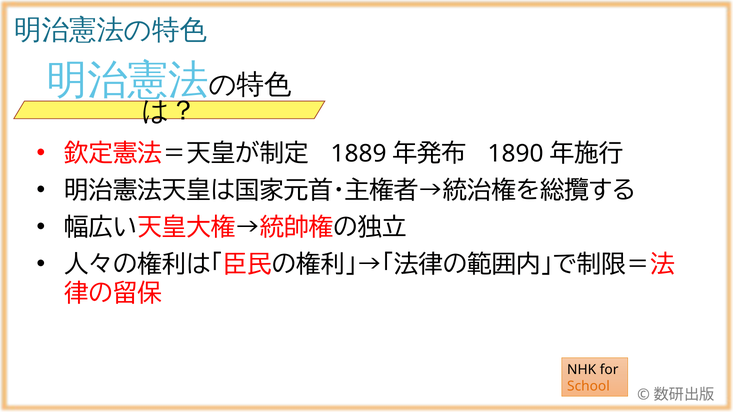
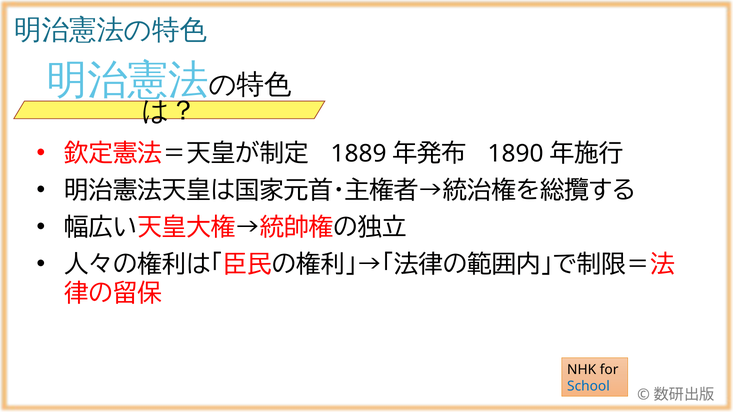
School colour: orange -> blue
